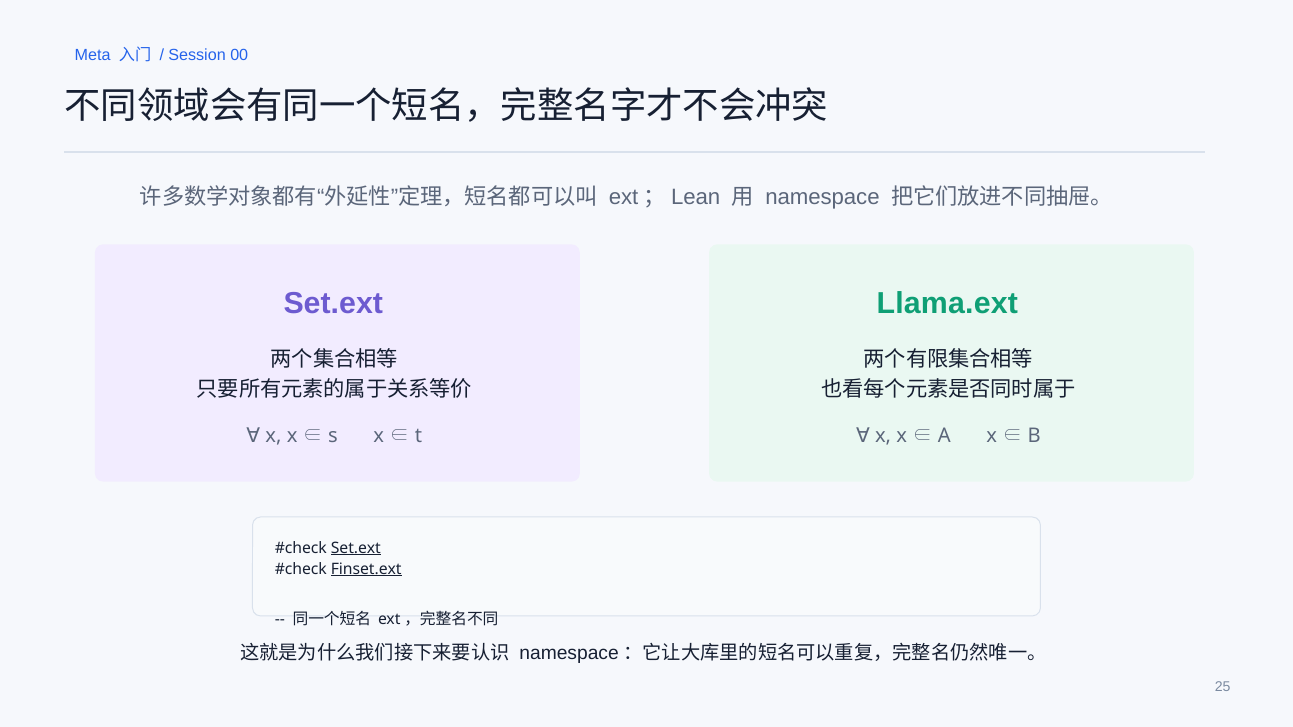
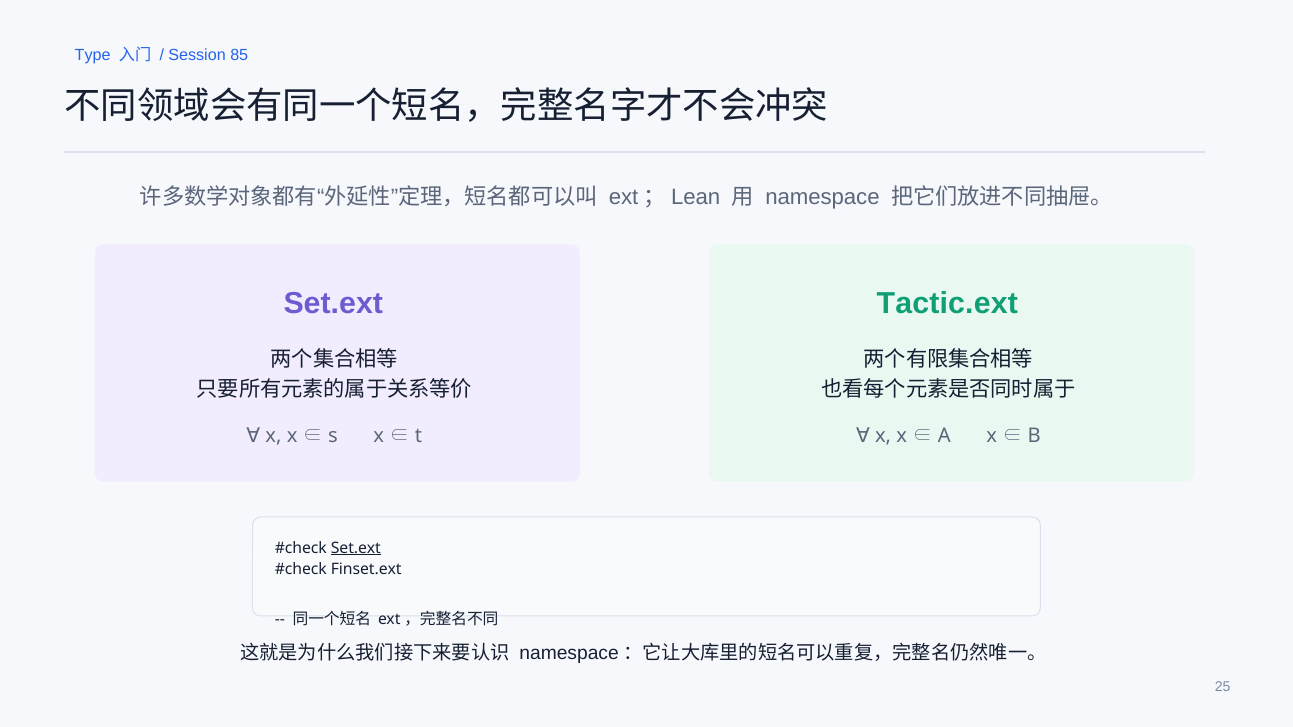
Meta: Meta -> Type
00: 00 -> 85
Llama.ext: Llama.ext -> Tactic.ext
Finset.ext underline: present -> none
